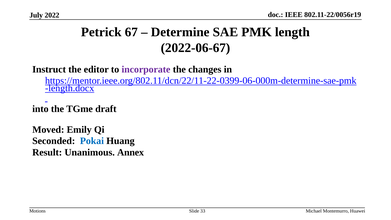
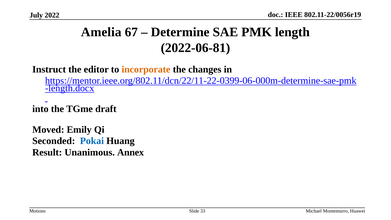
Petrick: Petrick -> Amelia
2022-06-67: 2022-06-67 -> 2022-06-81
incorporate colour: purple -> orange
